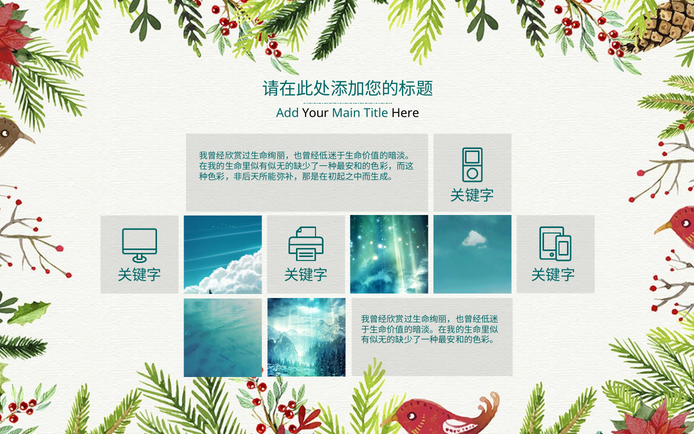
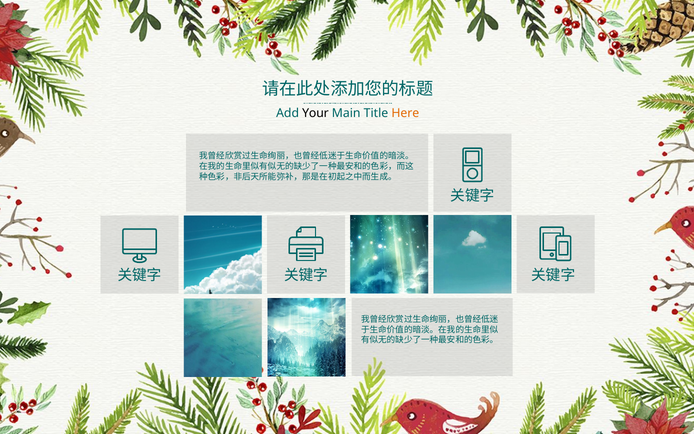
Here colour: black -> orange
